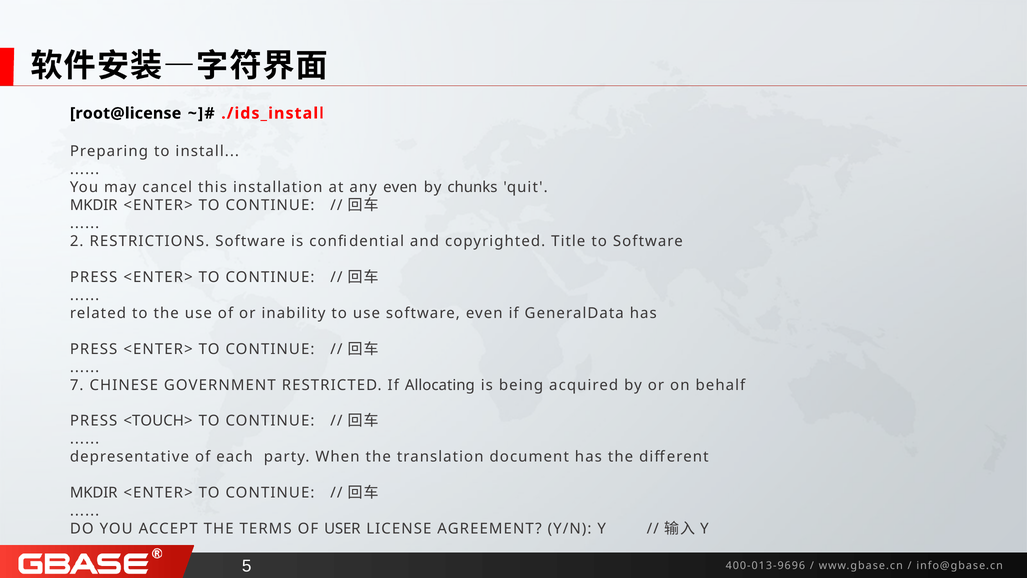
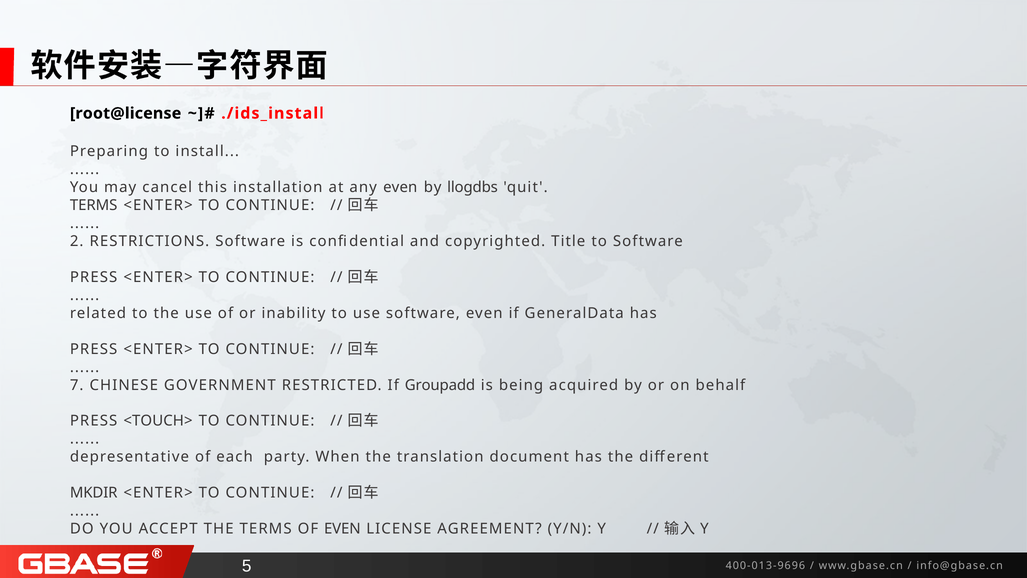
chunks: chunks -> llogdbs
MKDIR at (94, 205): MKDIR -> TERMS
Allocating: Allocating -> Groupadd
OF USER: USER -> EVEN
